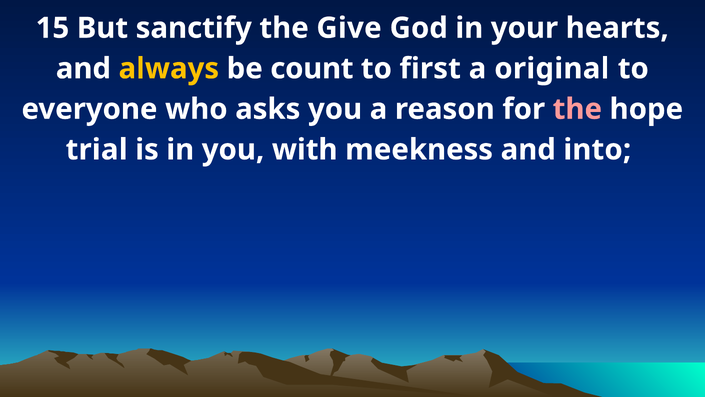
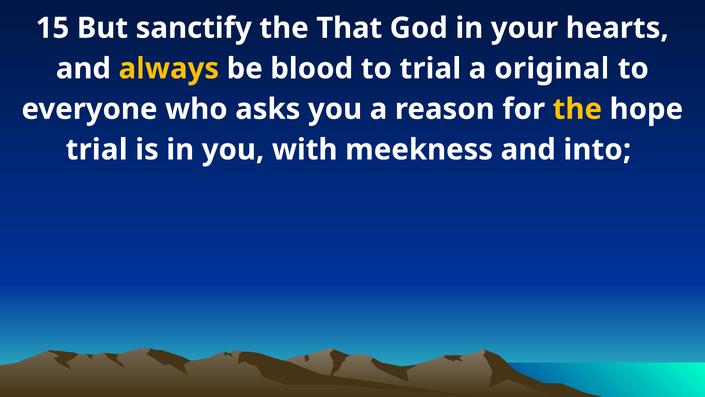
Give: Give -> That
count: count -> blood
to first: first -> trial
the at (577, 109) colour: pink -> yellow
